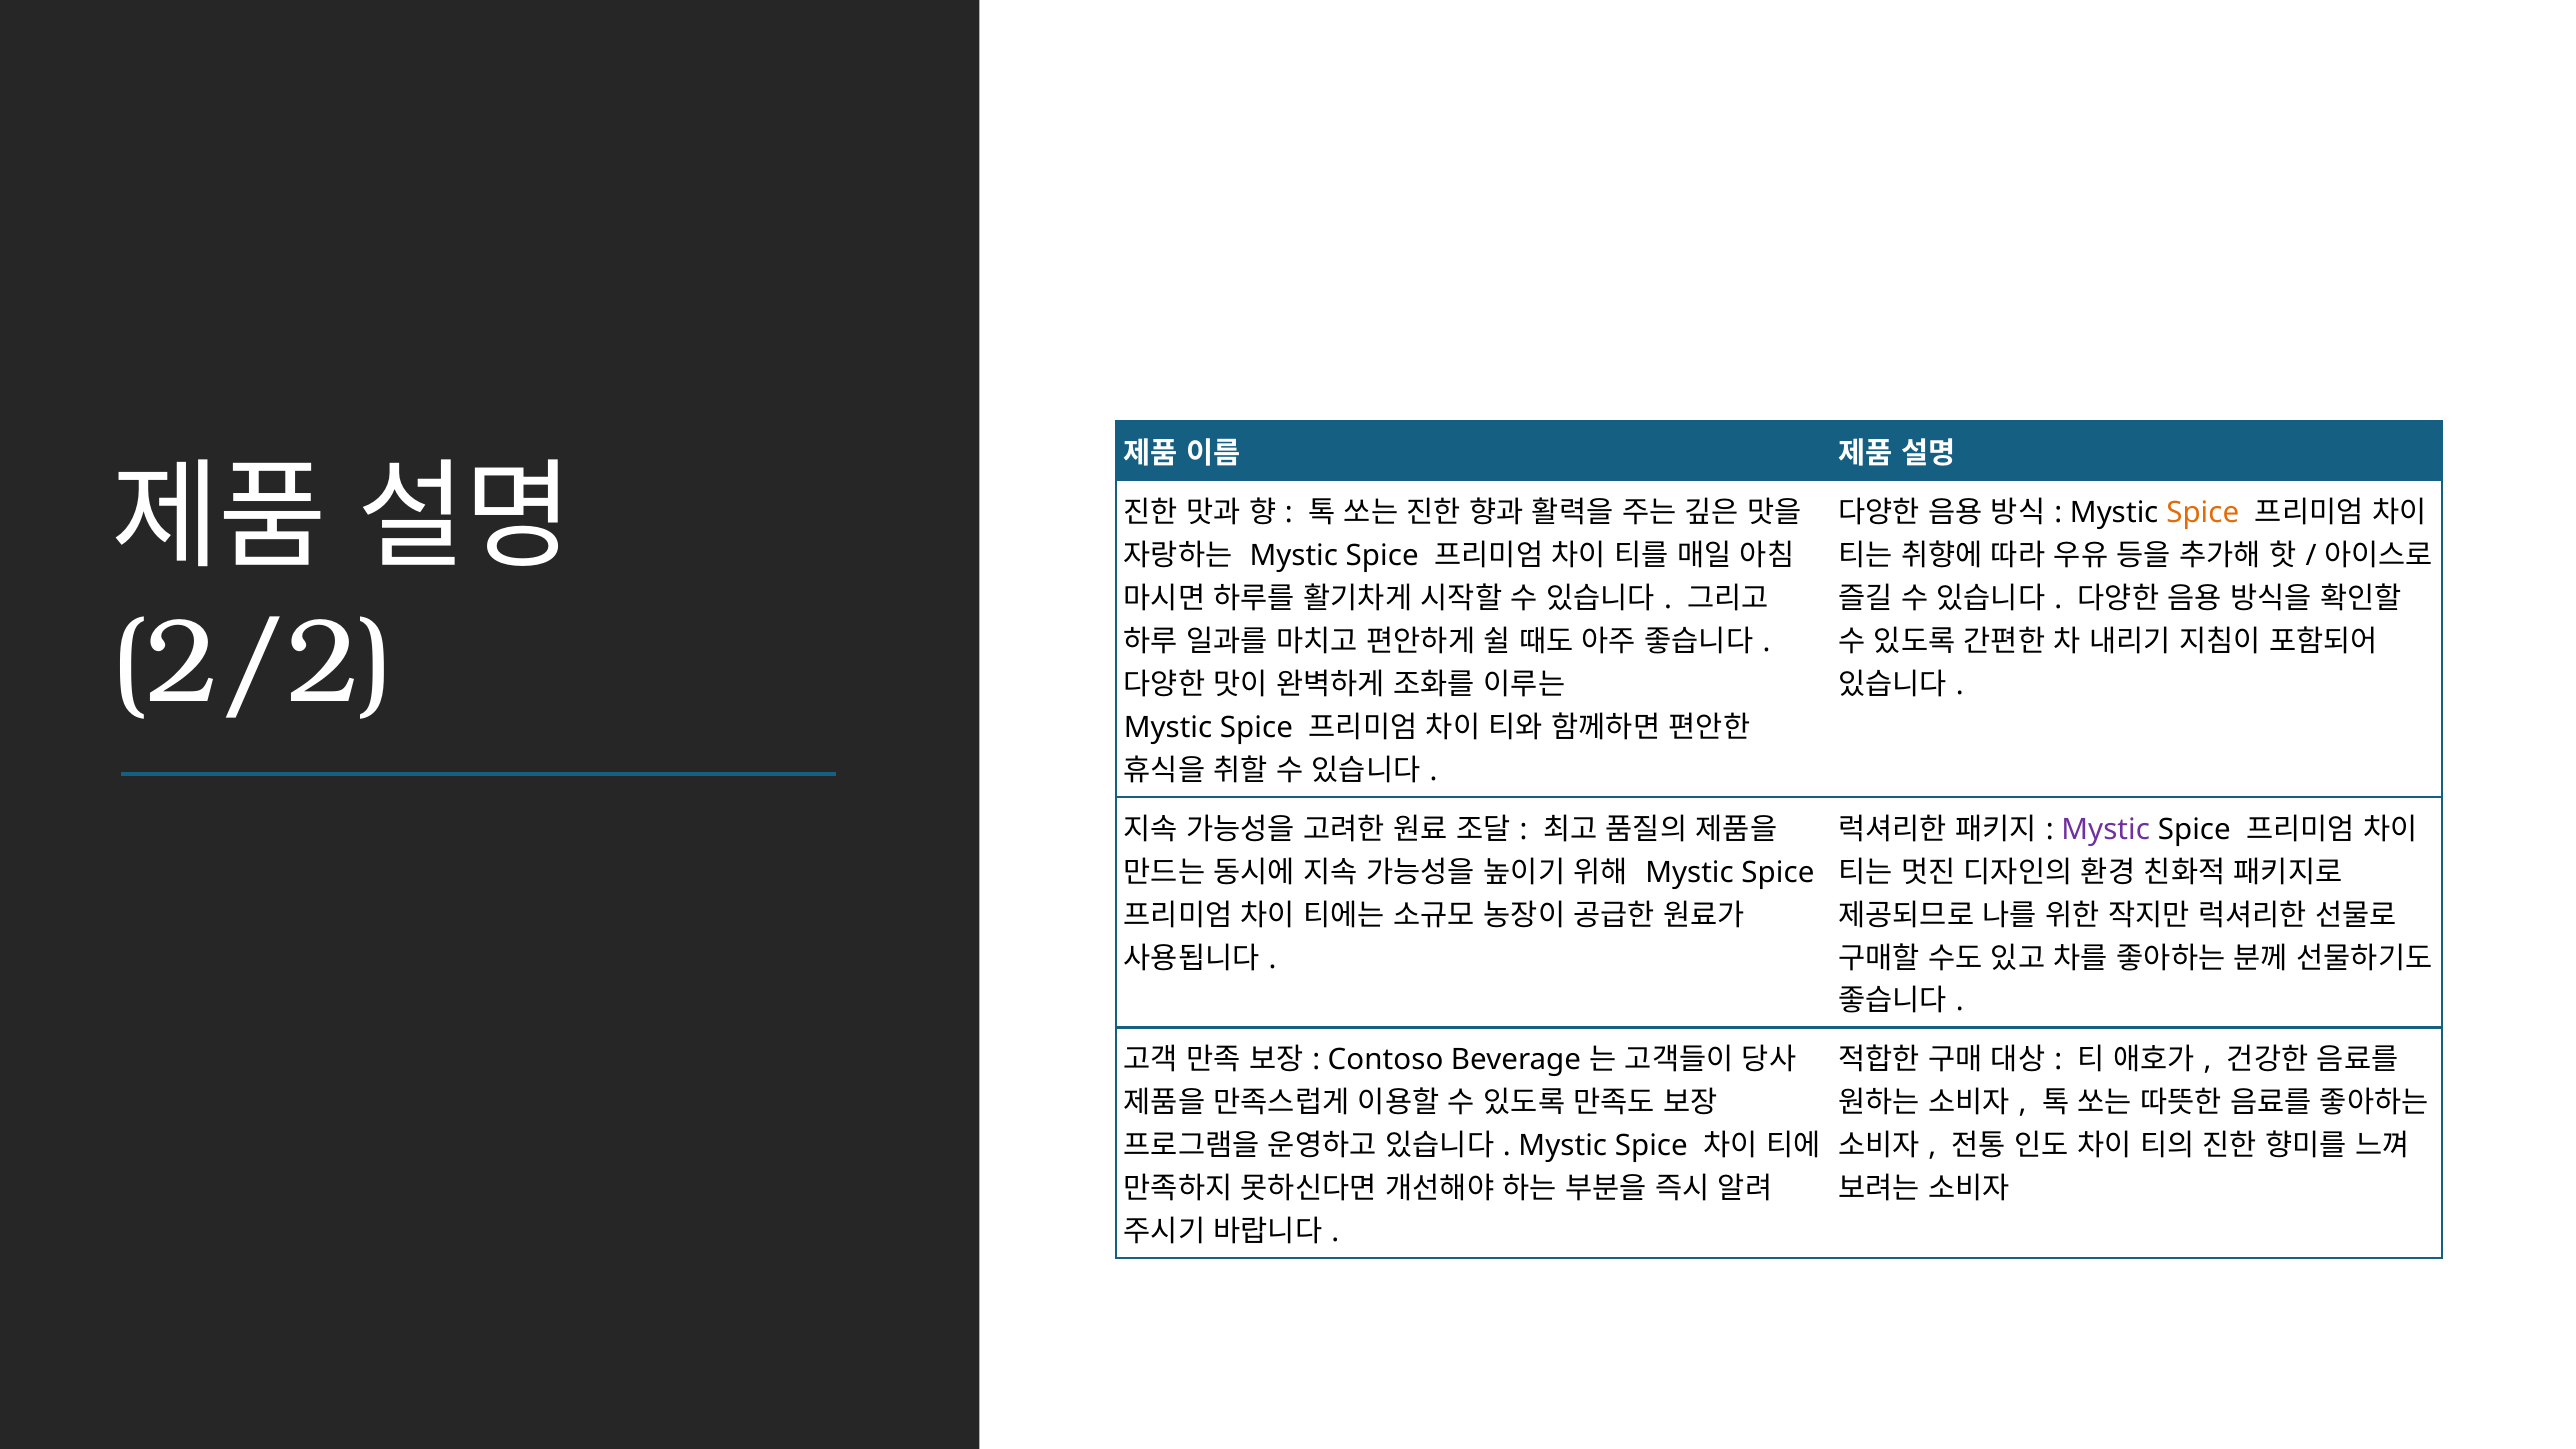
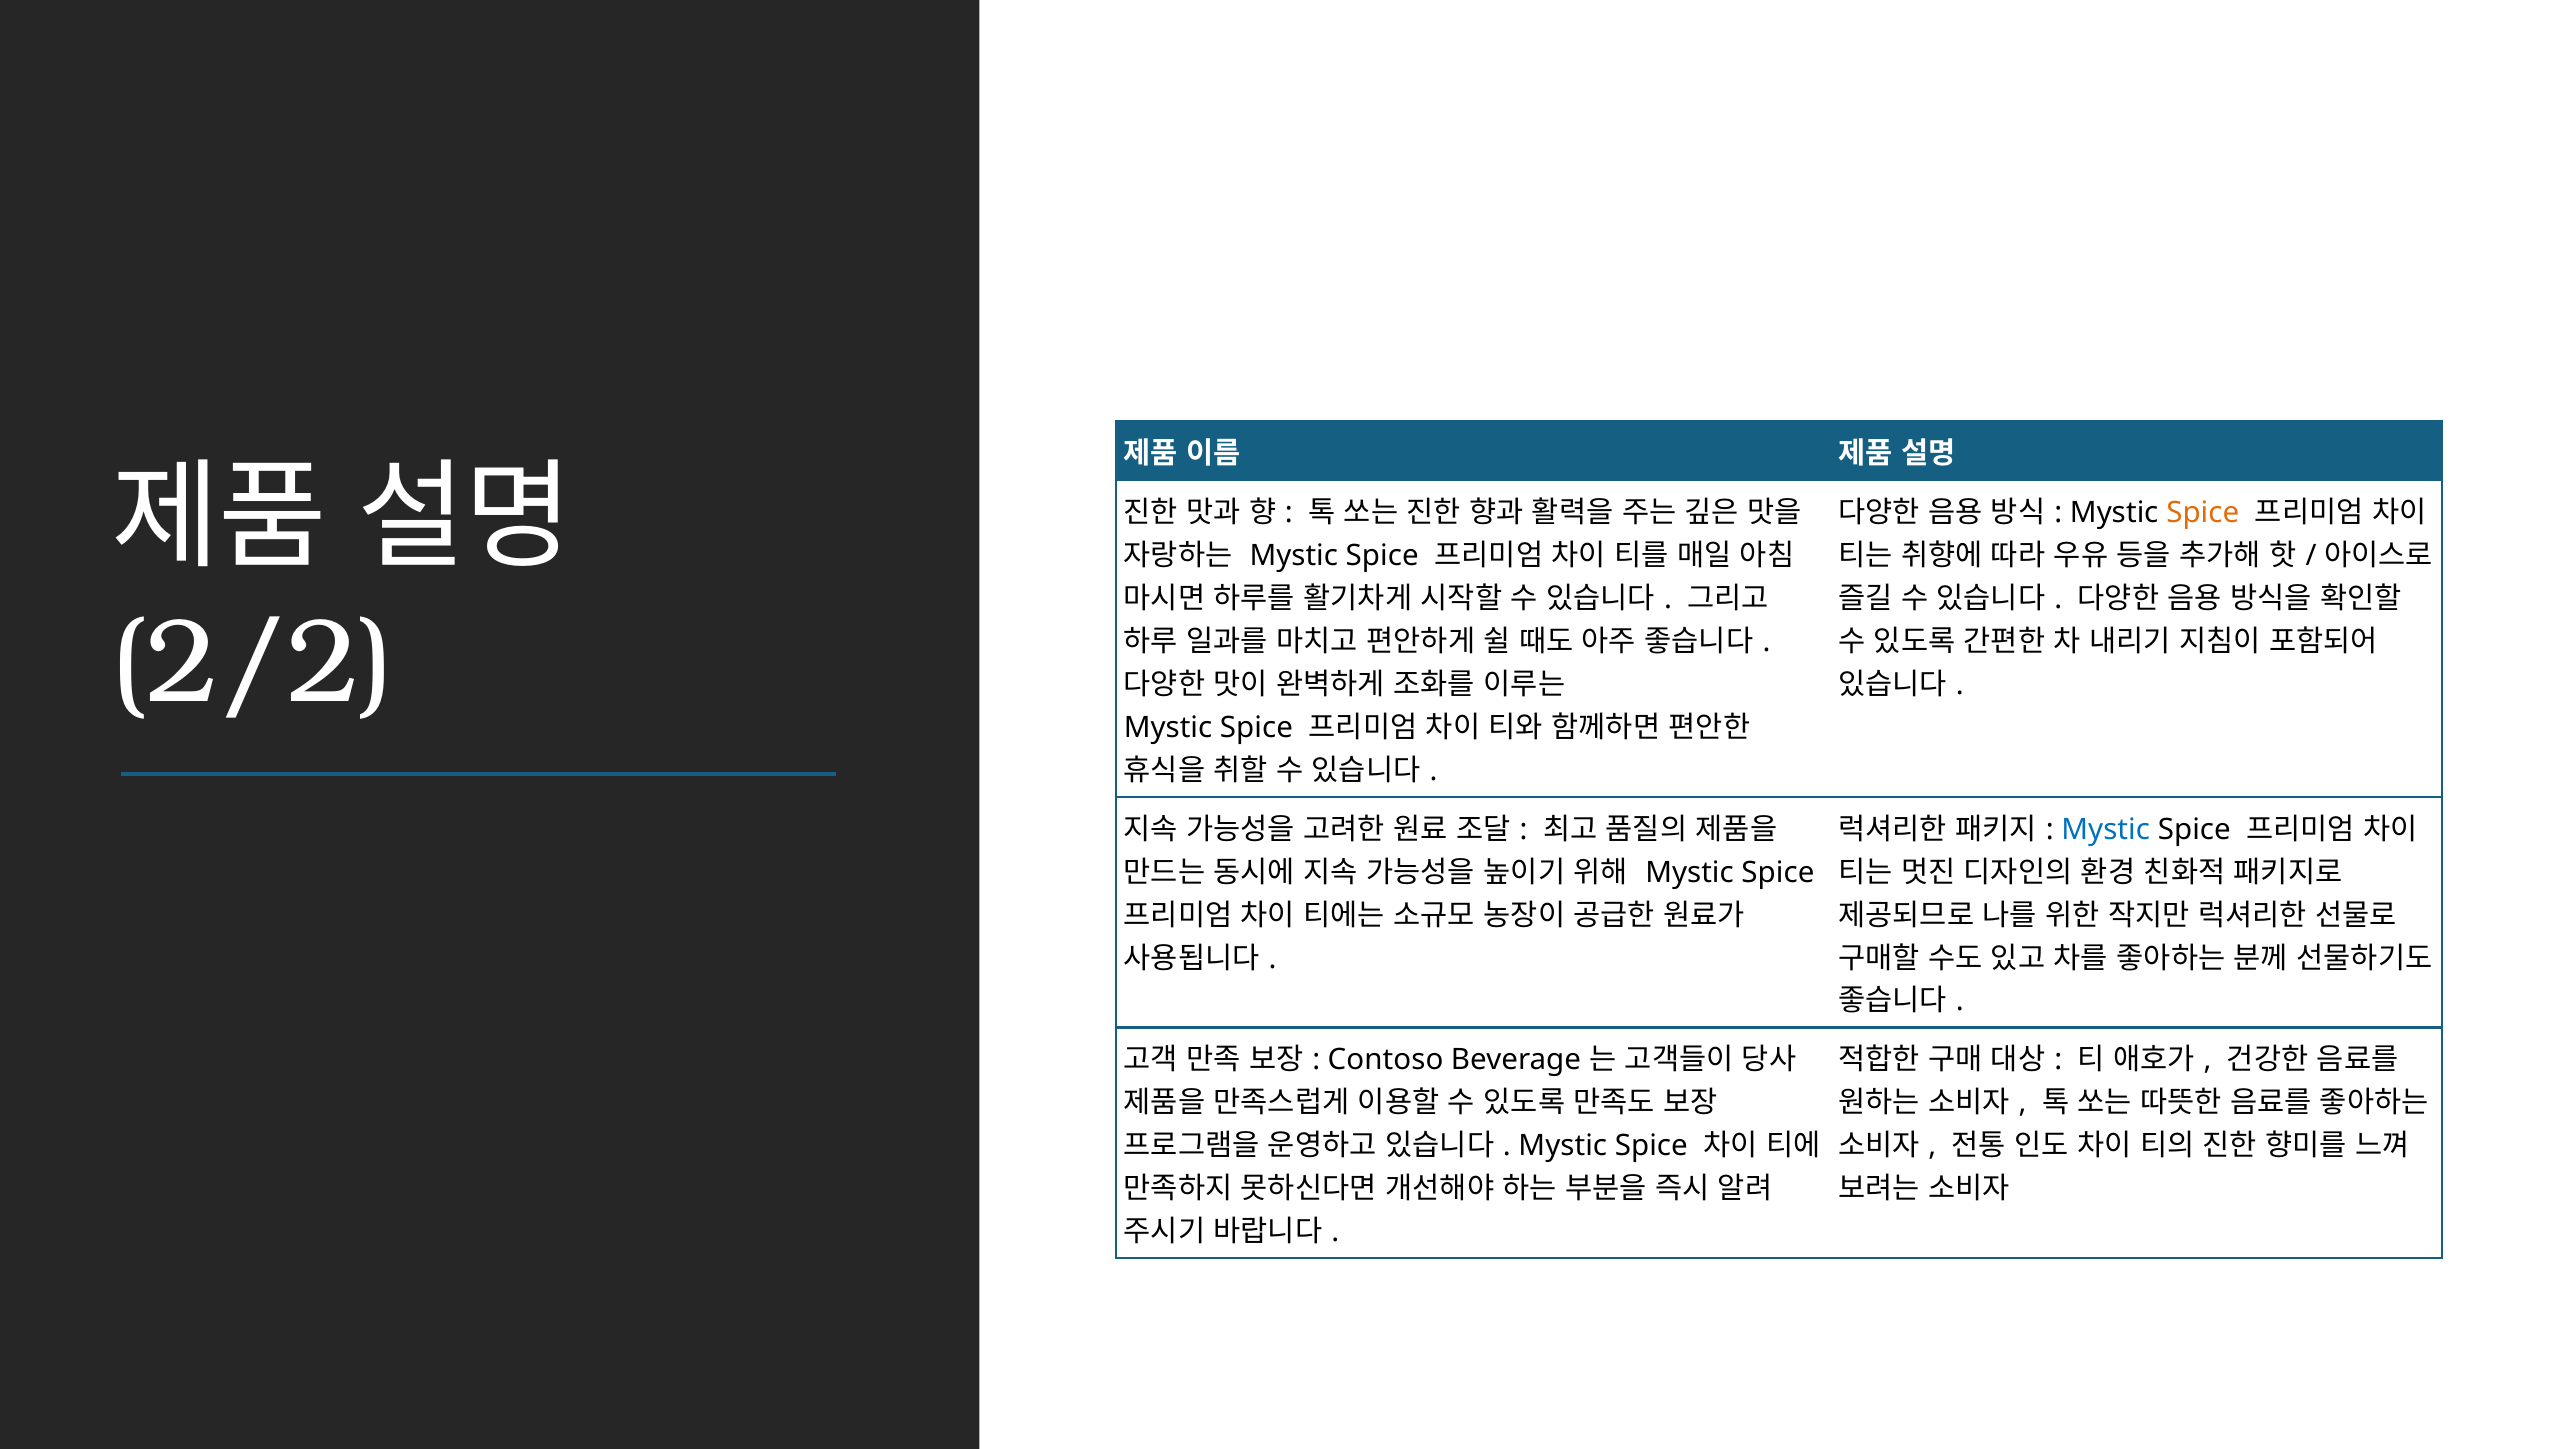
Mystic at (2106, 830) colour: purple -> blue
